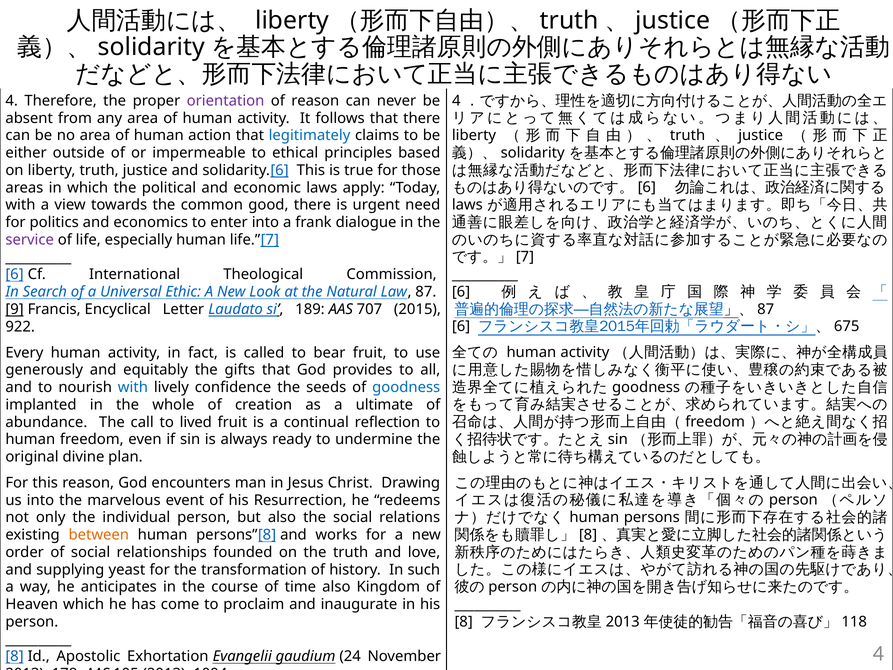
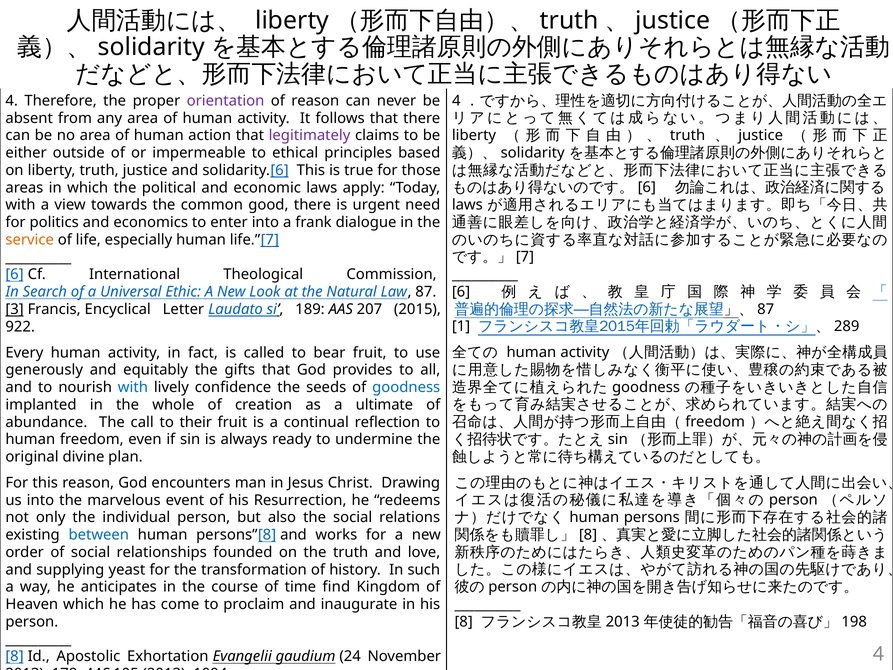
legitimately colour: blue -> purple
service colour: purple -> orange
9: 9 -> 3
707: 707 -> 207
6 at (461, 326): 6 -> 1
675: 675 -> 289
lived: lived -> their
between colour: orange -> blue
time also: also -> find
118: 118 -> 198
